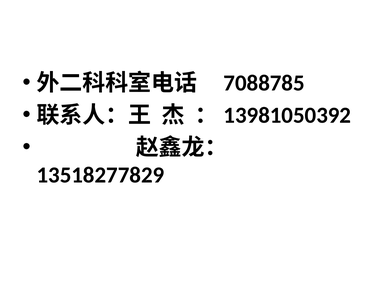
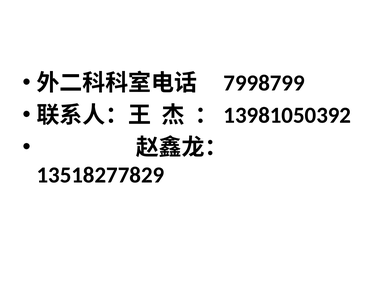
7088785: 7088785 -> 7998799
